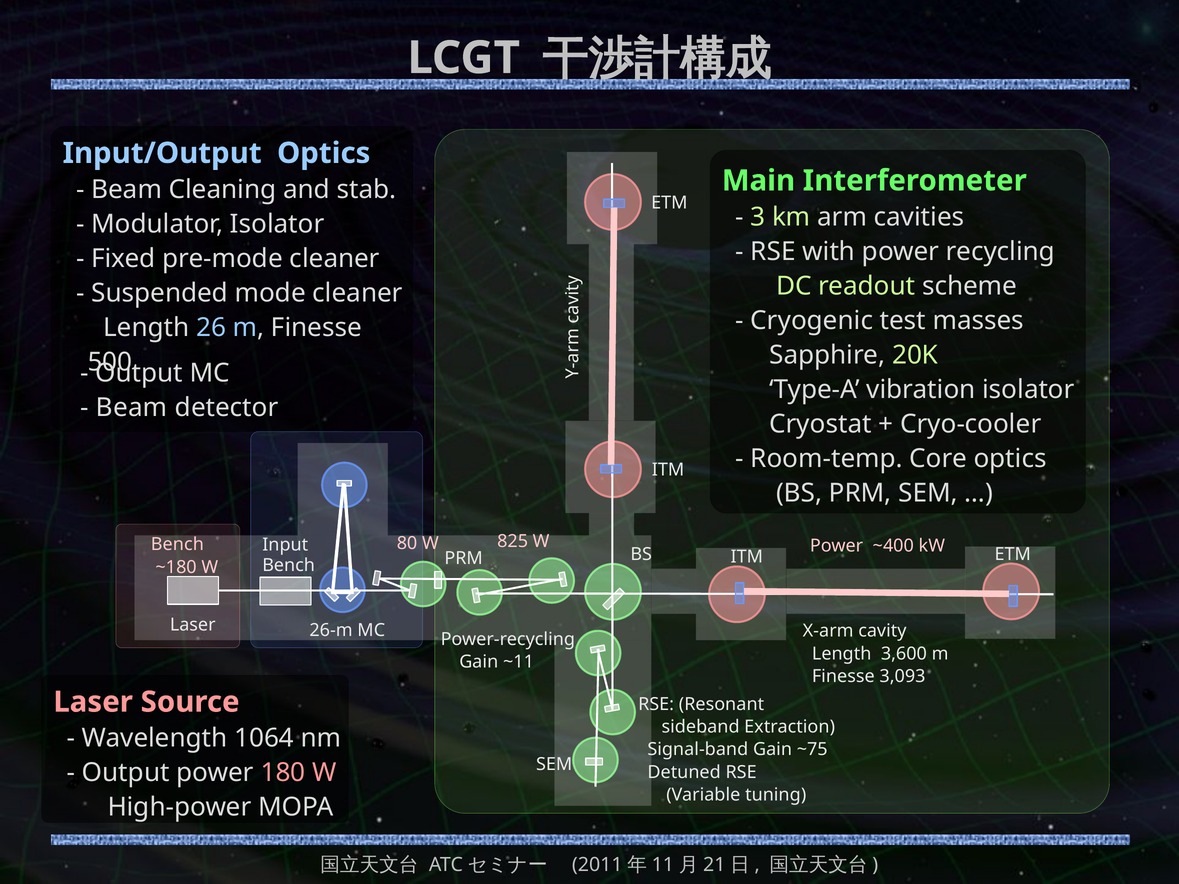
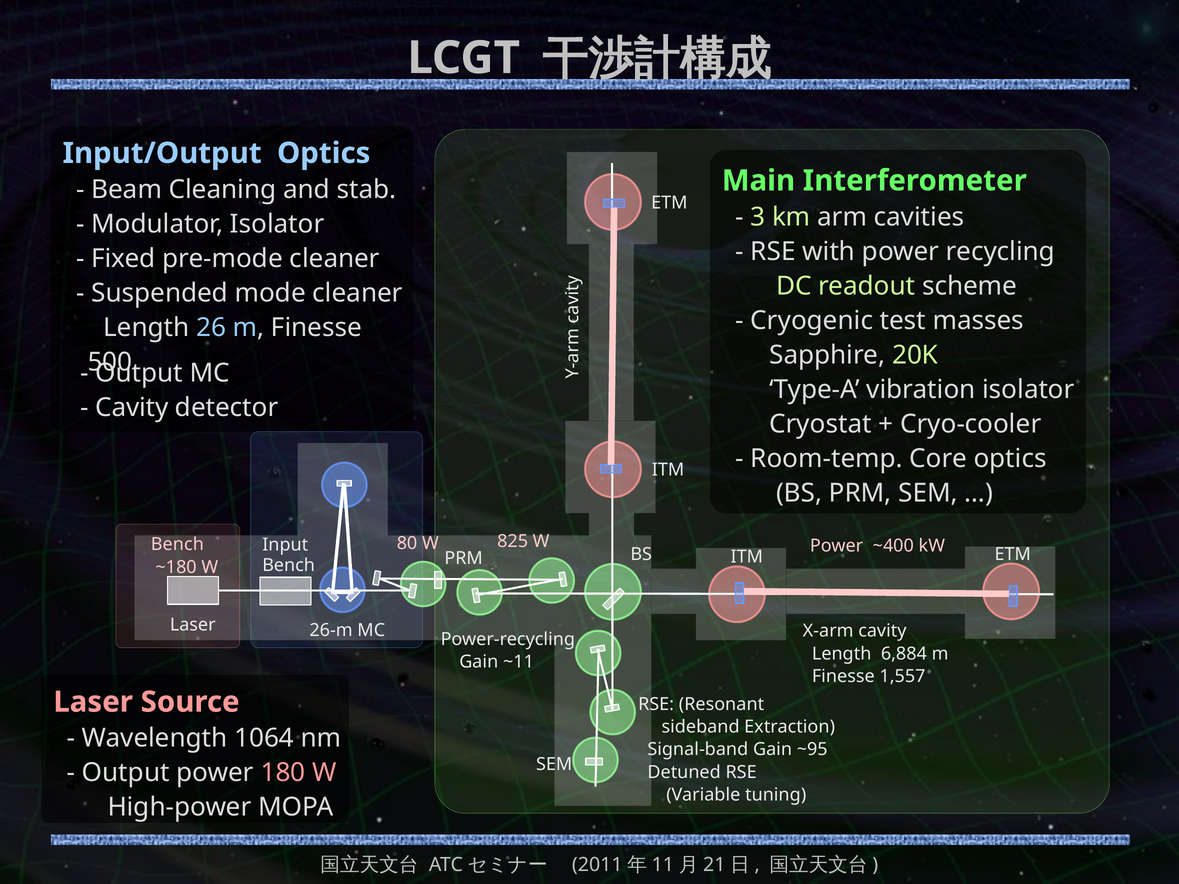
Beam at (132, 408): Beam -> Cavity
3,600: 3,600 -> 6,884
3,093: 3,093 -> 1,557
~75: ~75 -> ~95
